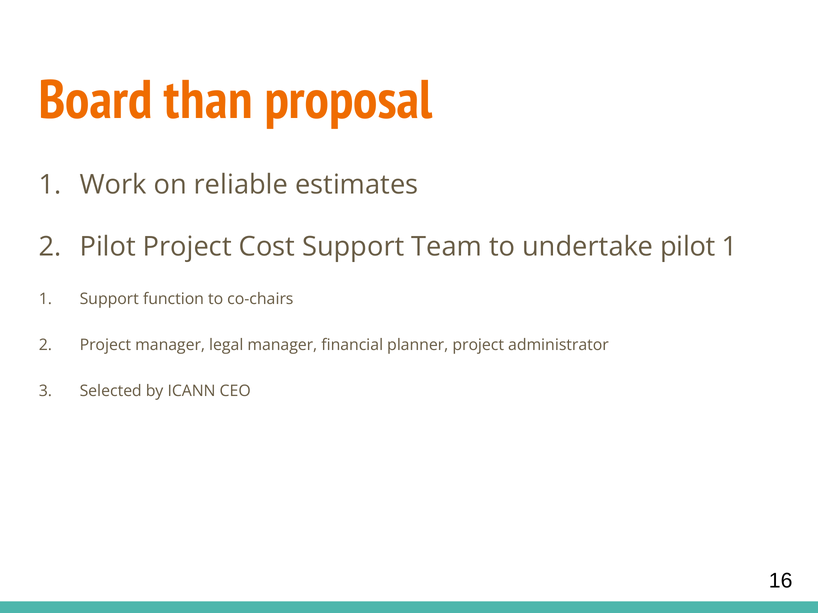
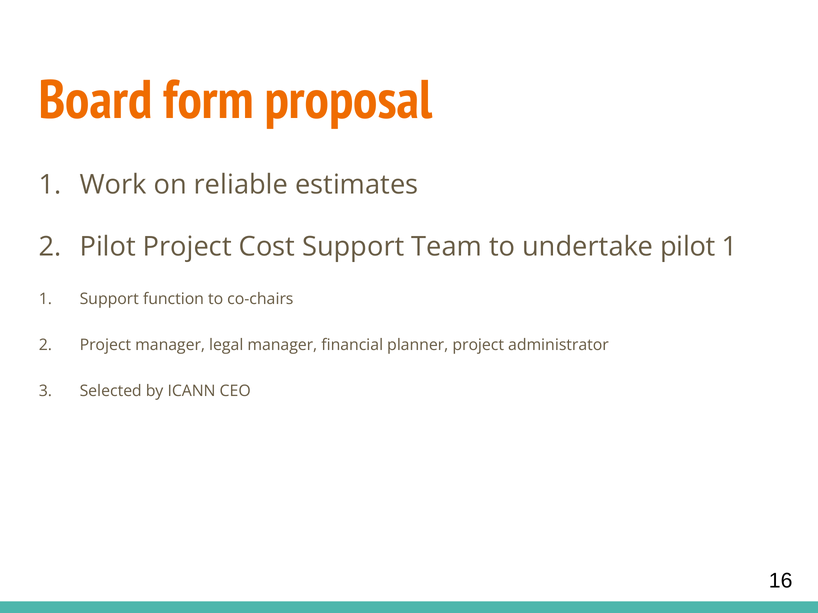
than: than -> form
